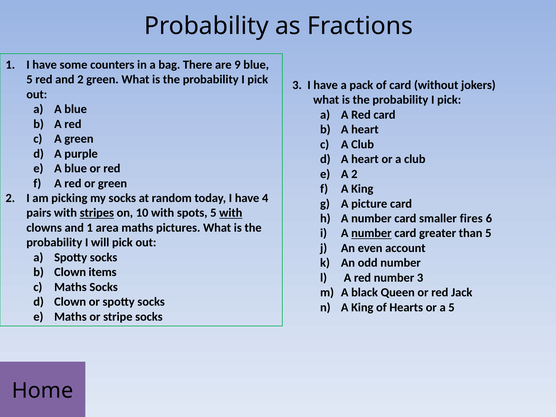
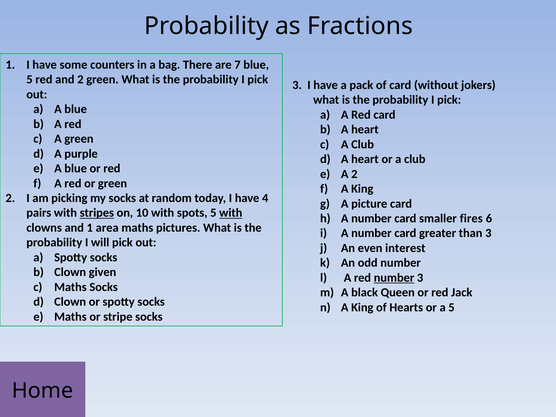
9: 9 -> 7
number at (371, 233) underline: present -> none
than 5: 5 -> 3
account: account -> interest
items: items -> given
number at (394, 278) underline: none -> present
